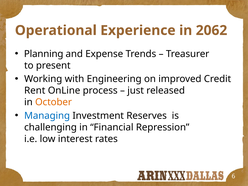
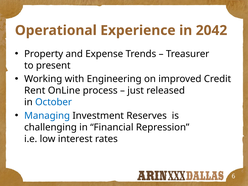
2062: 2062 -> 2042
Planning: Planning -> Property
October colour: orange -> blue
